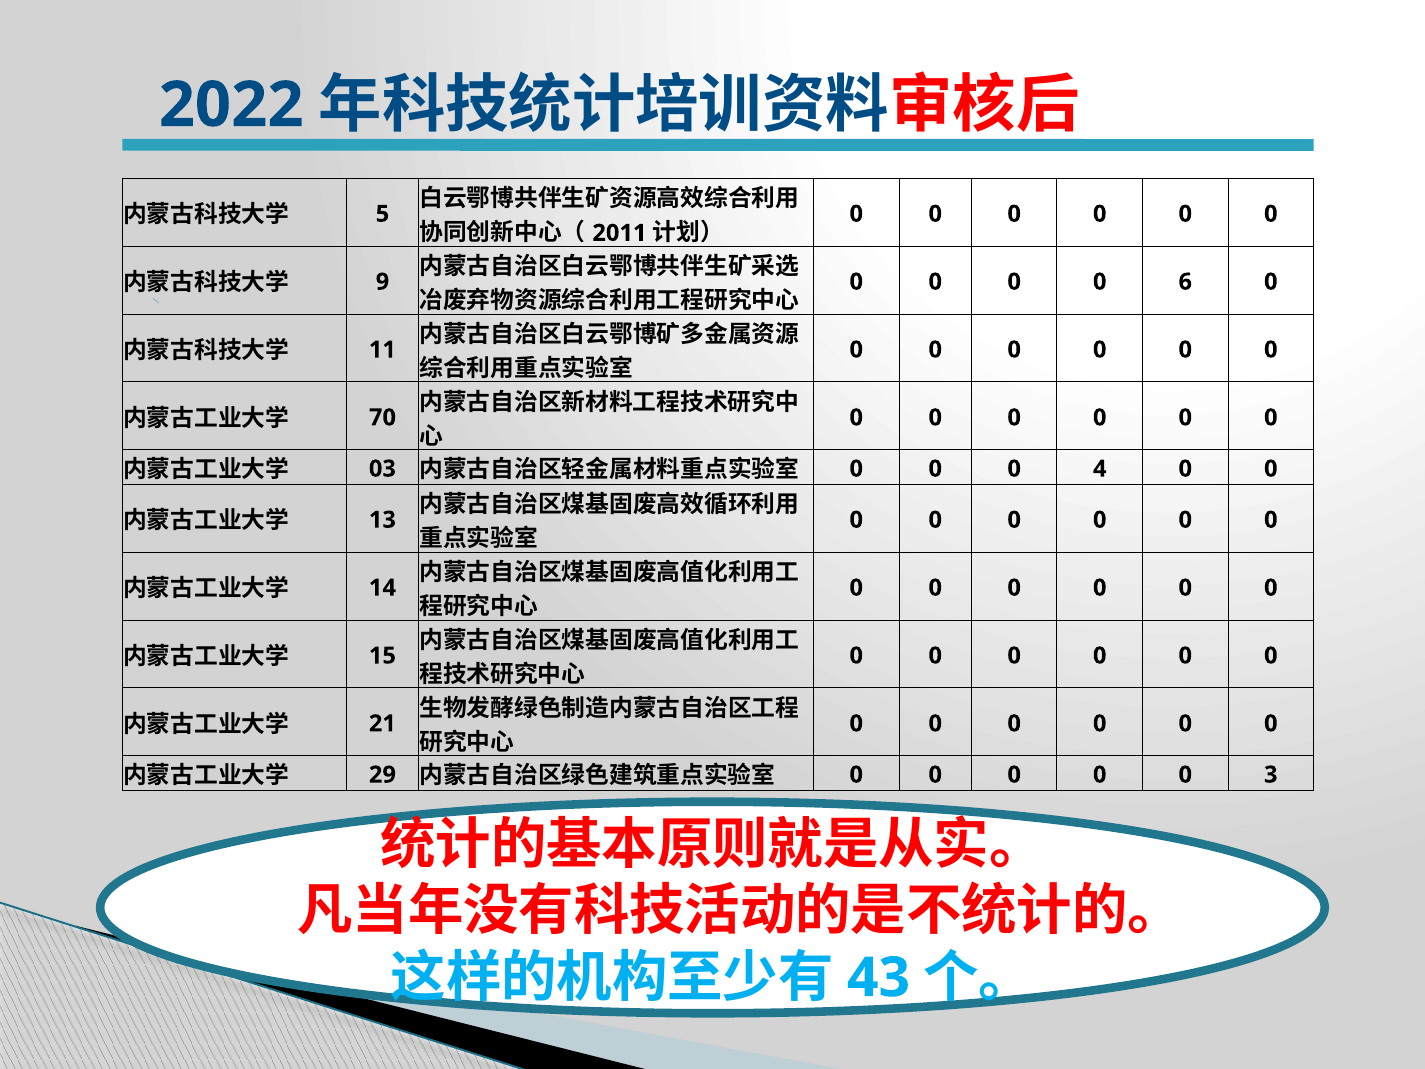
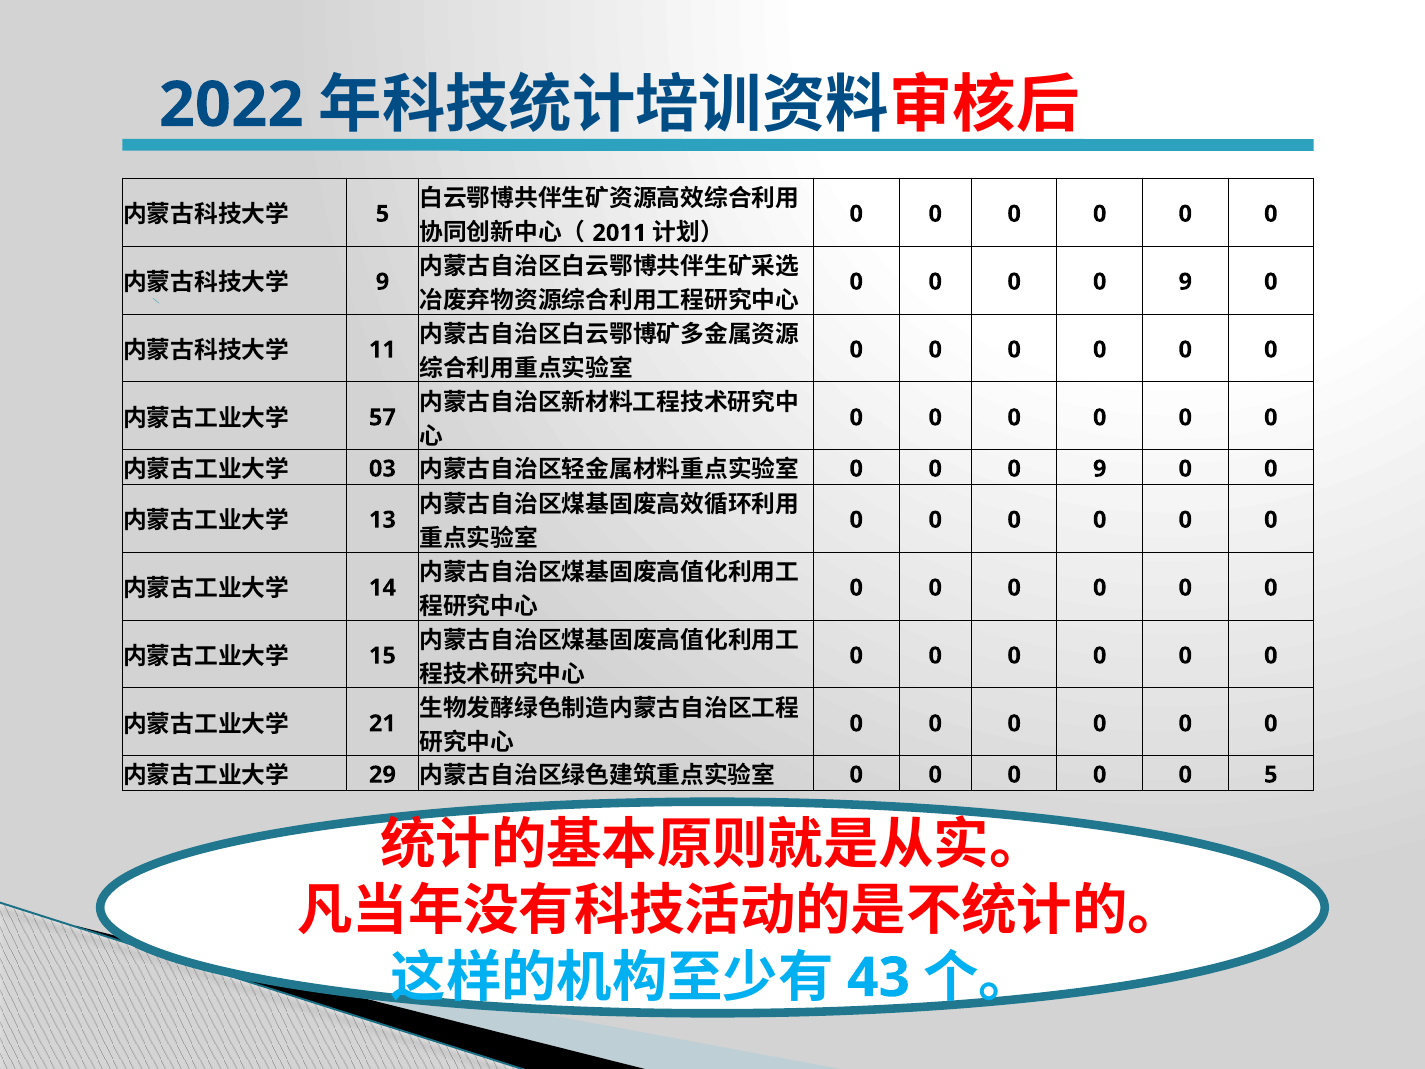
6 at (1185, 282): 6 -> 9
70: 70 -> 57
4 at (1100, 469): 4 -> 9
0 3: 3 -> 5
